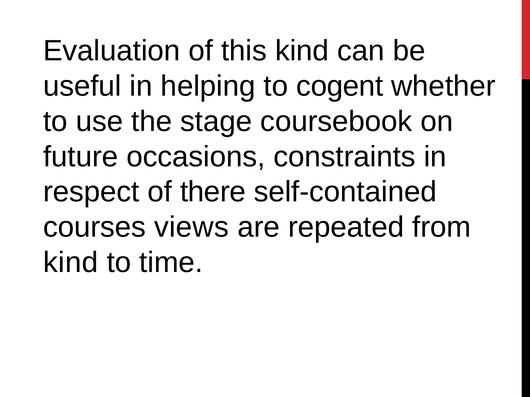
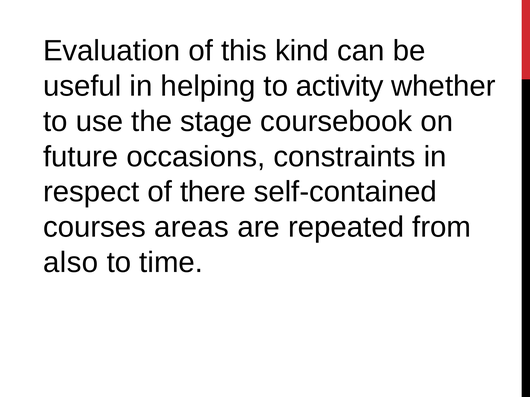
cogent: cogent -> activity
views: views -> areas
kind at (71, 263): kind -> also
